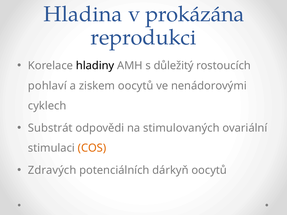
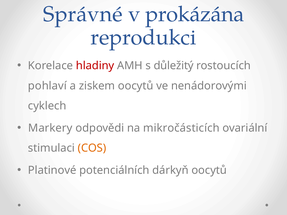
Hladina: Hladina -> Správné
hladiny colour: black -> red
Substrát: Substrát -> Markery
stimulovaných: stimulovaných -> mikročásticích
Zdravých: Zdravých -> Platinové
